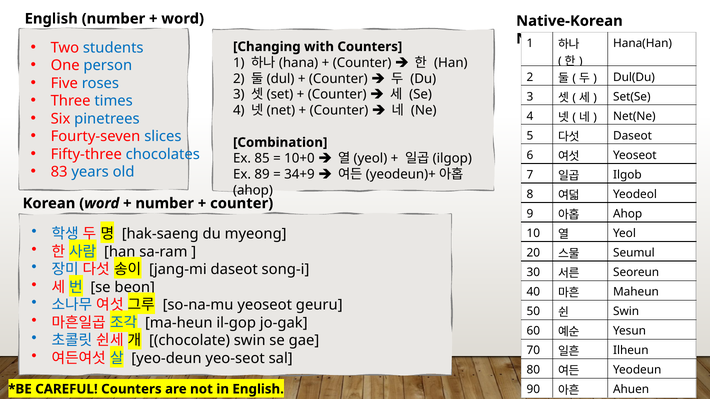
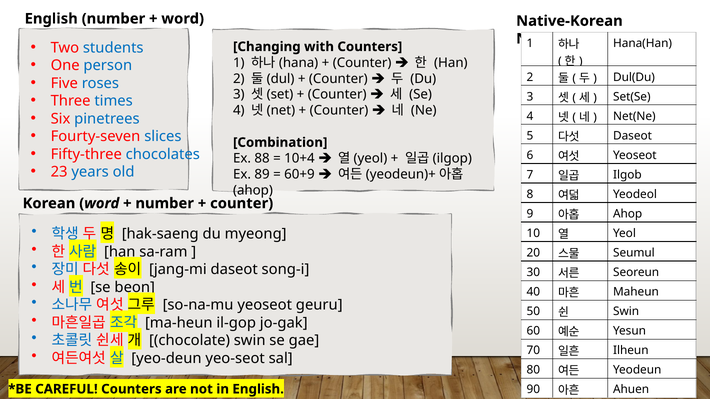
85: 85 -> 88
10+0: 10+0 -> 10+4
83: 83 -> 23
34+9: 34+9 -> 60+9
